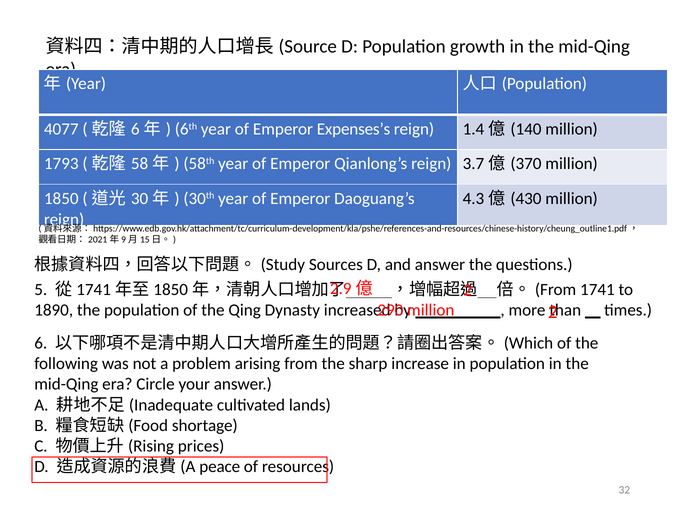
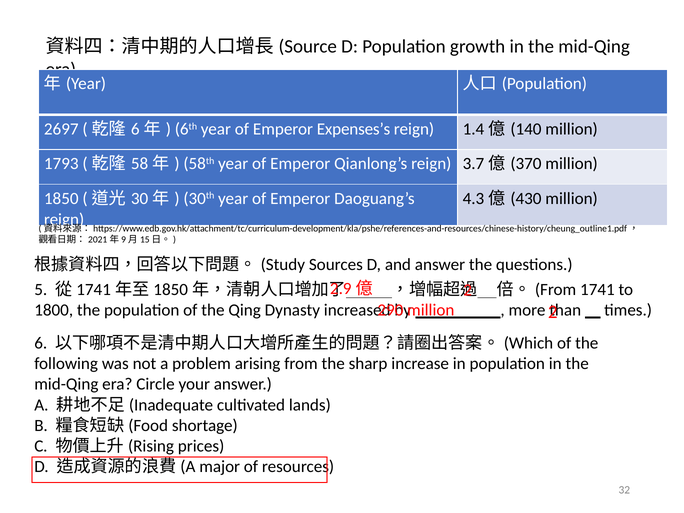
4077: 4077 -> 2697
1890: 1890 -> 1800
peace: peace -> major
